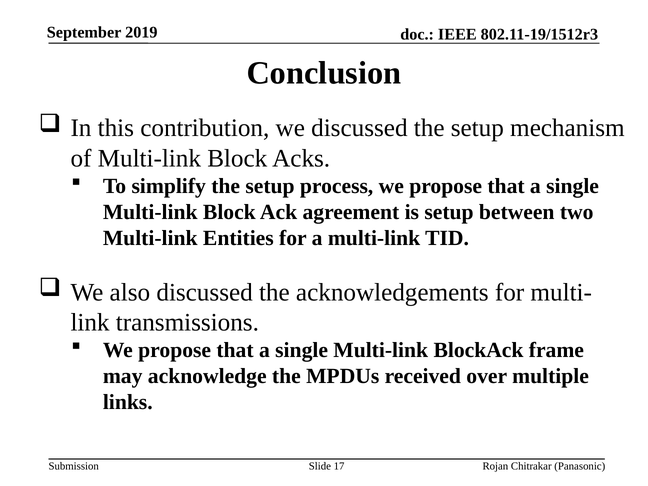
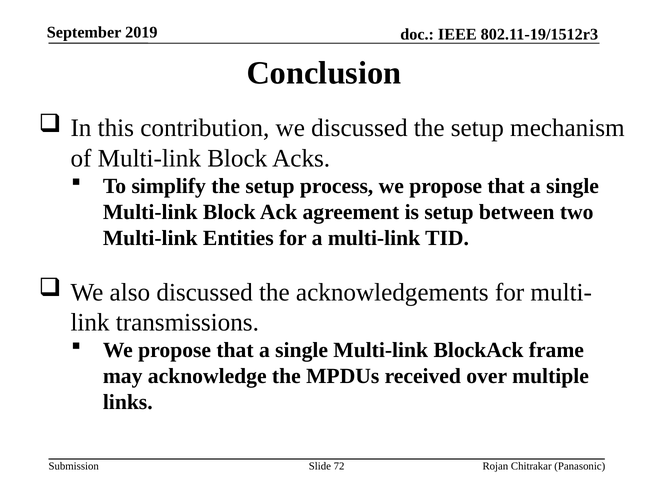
17: 17 -> 72
